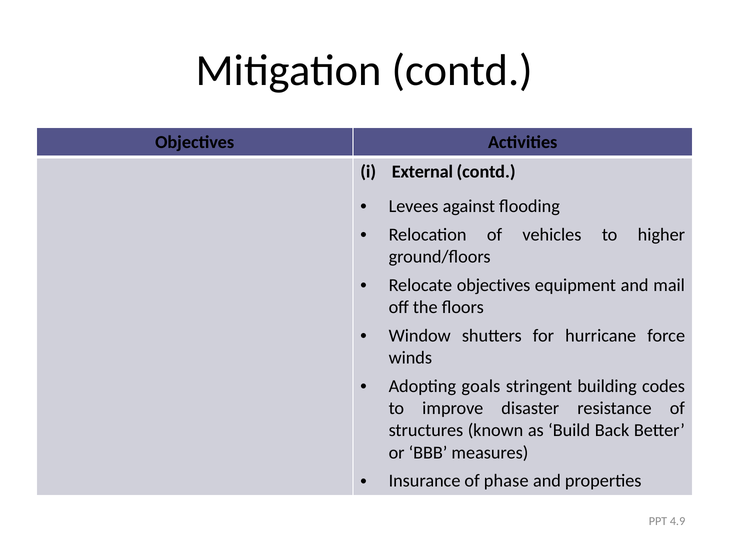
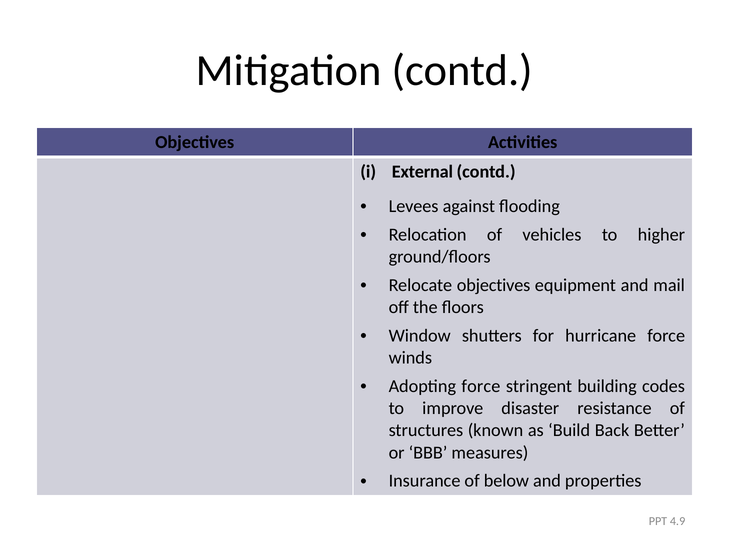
Adopting goals: goals -> force
phase: phase -> below
